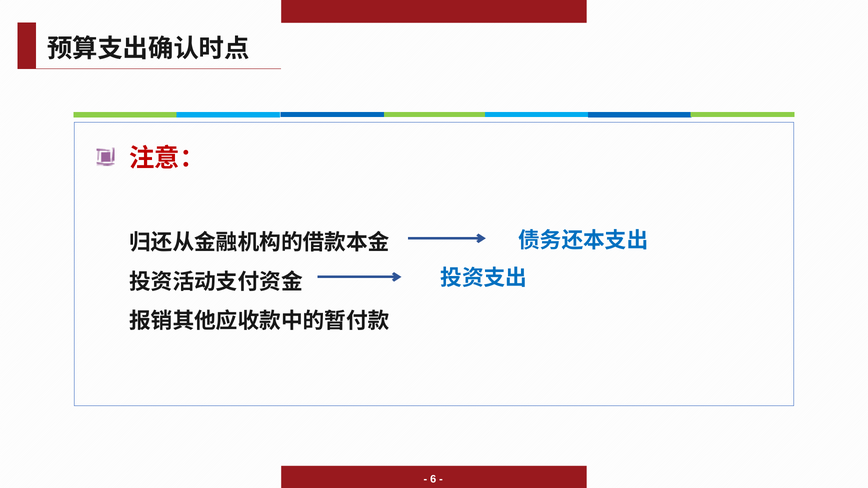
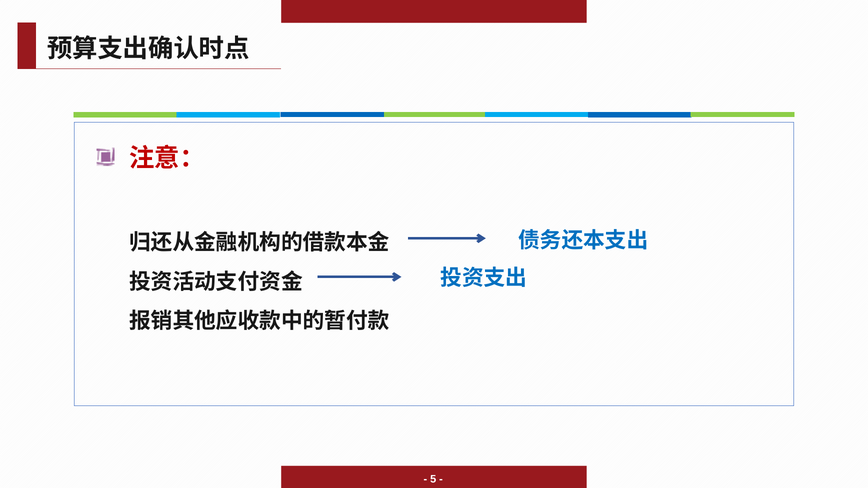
6: 6 -> 5
